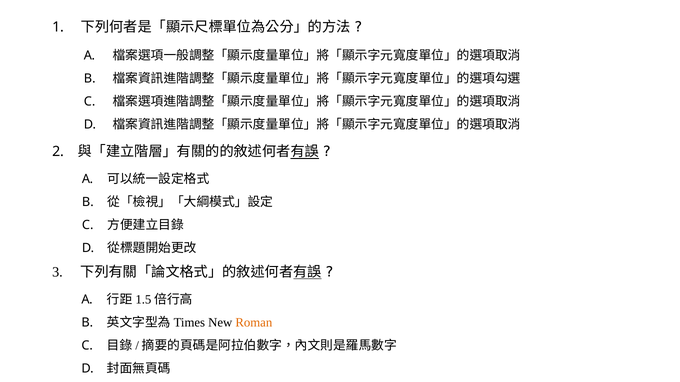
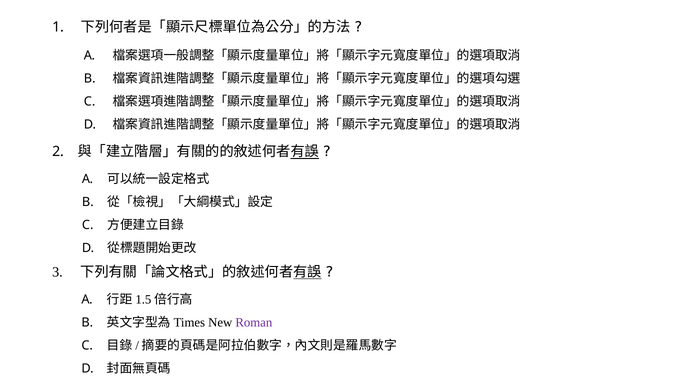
Roman colour: orange -> purple
